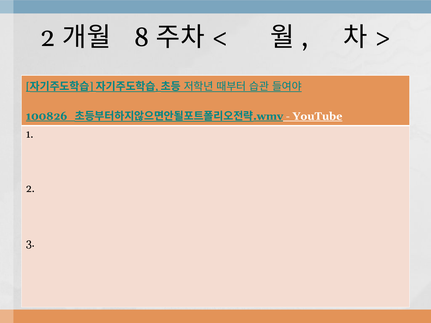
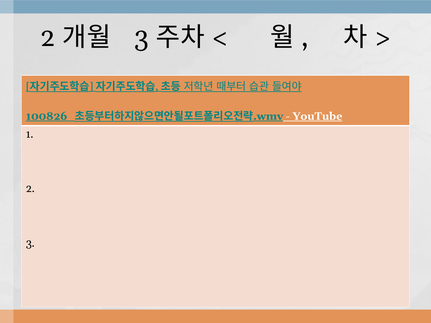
8 at (142, 37): 8 -> 3
